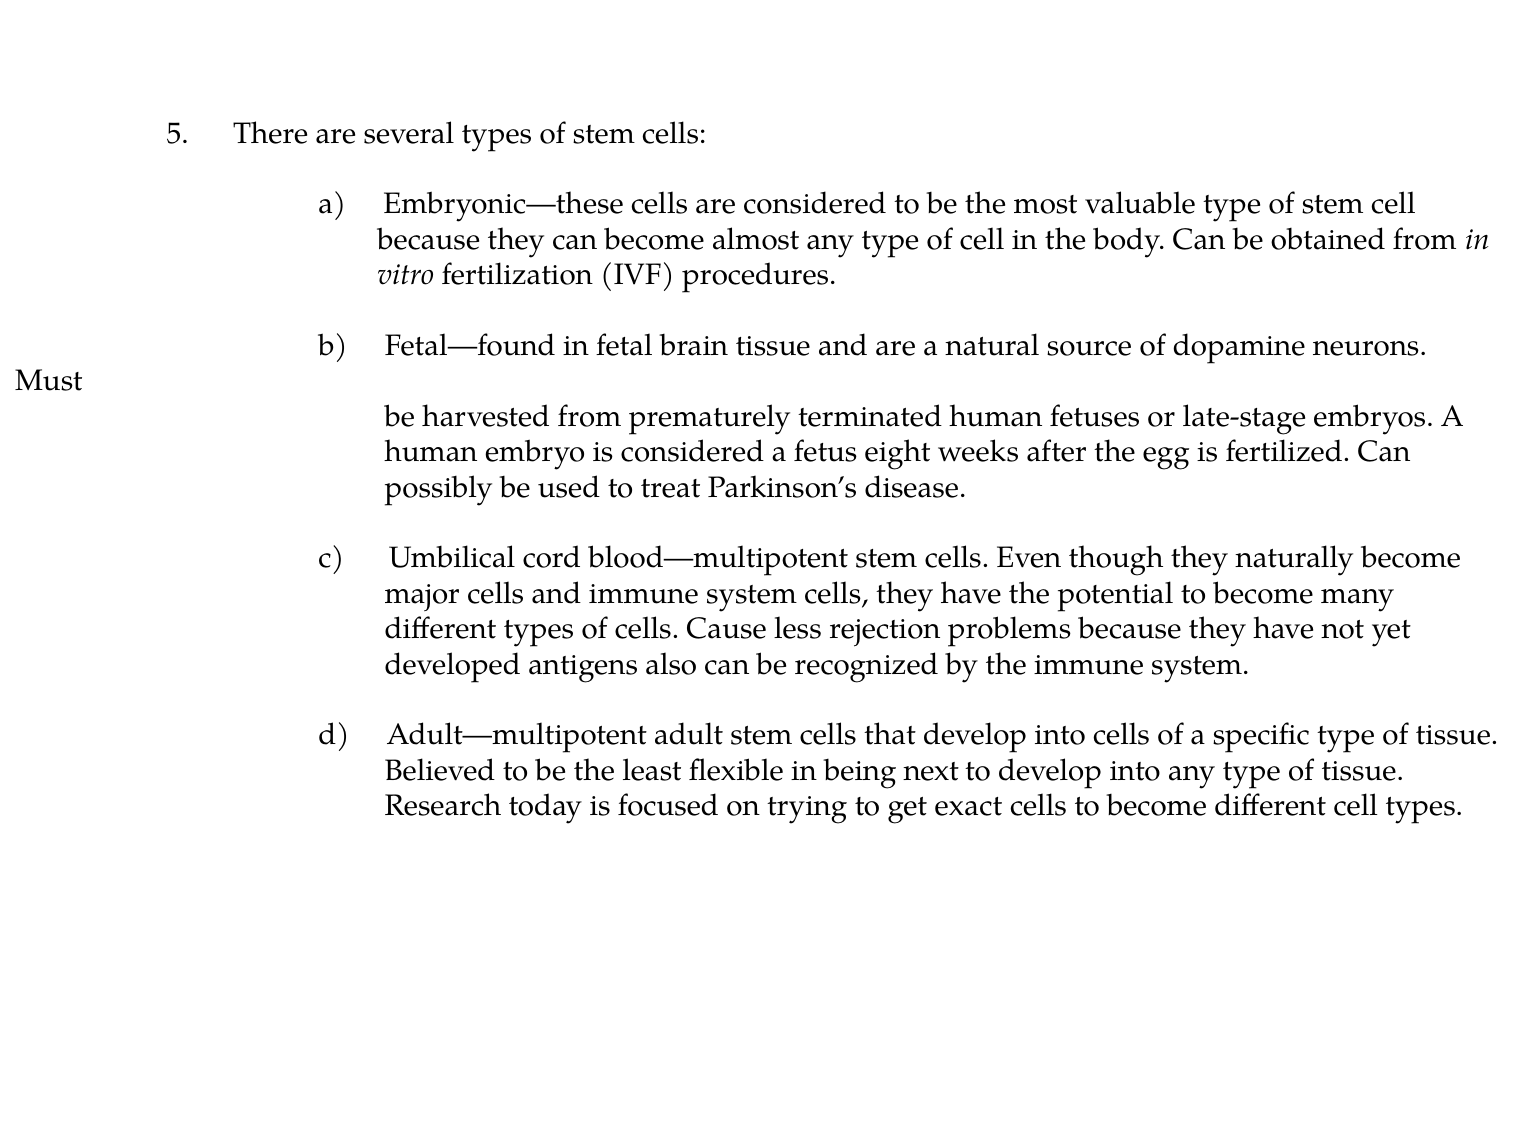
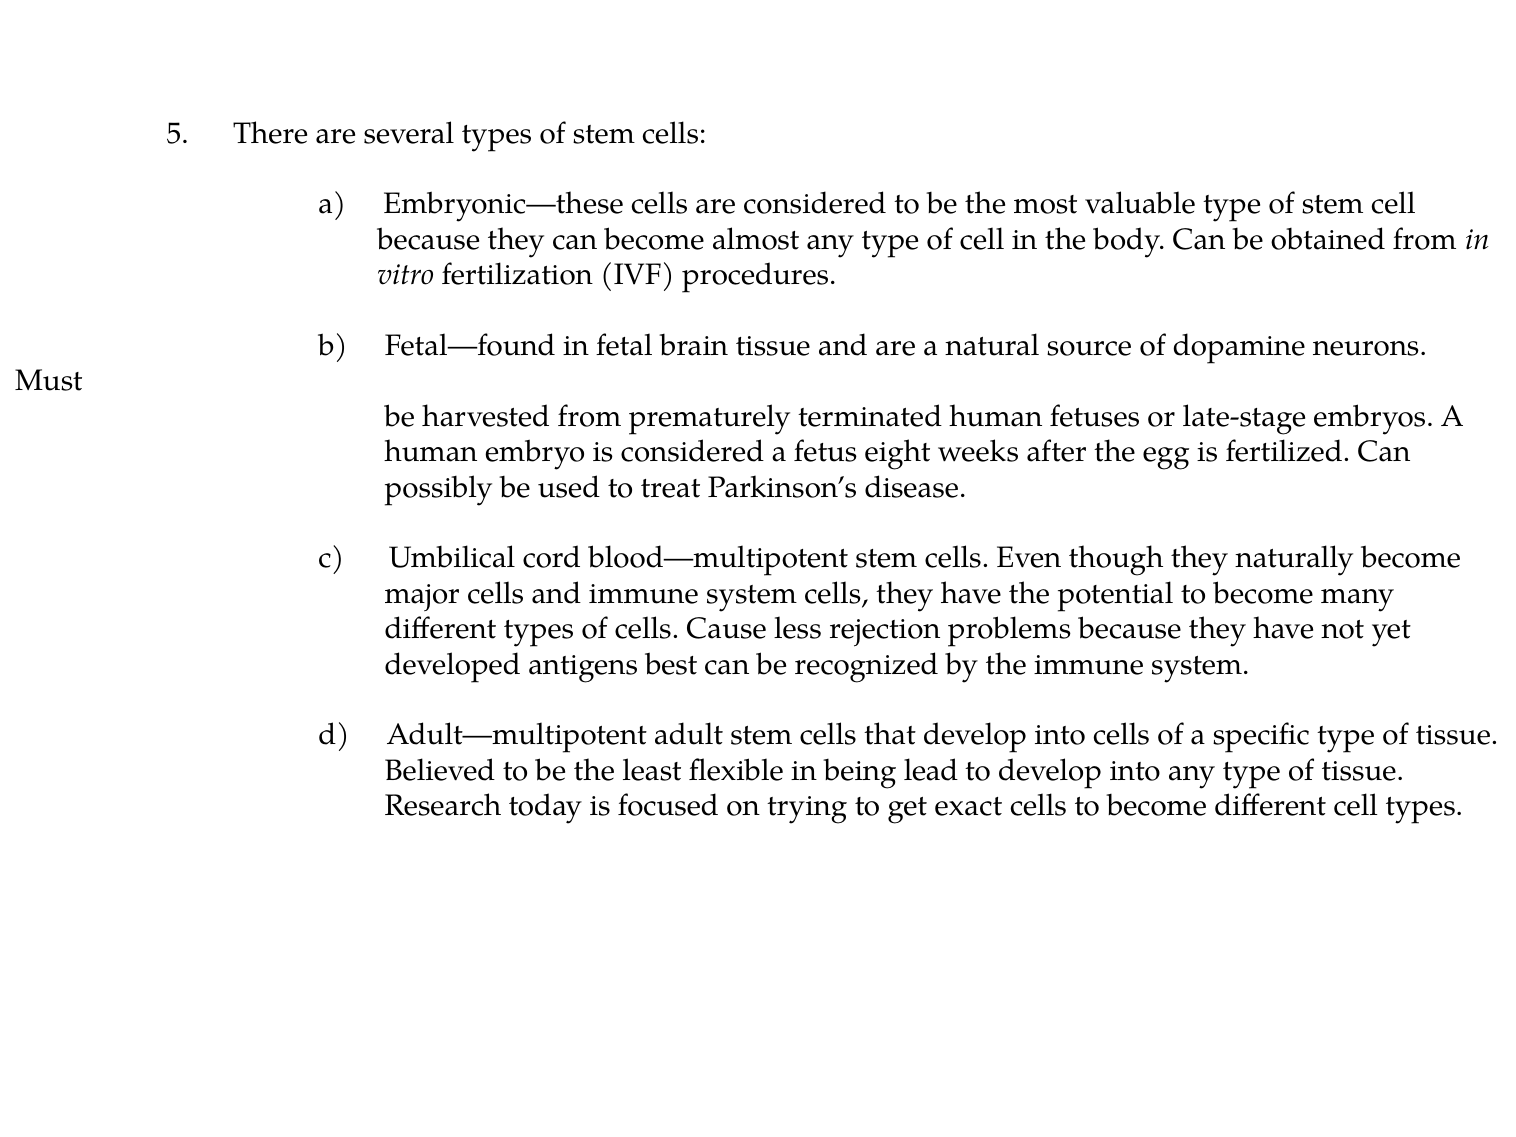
also: also -> best
next: next -> lead
